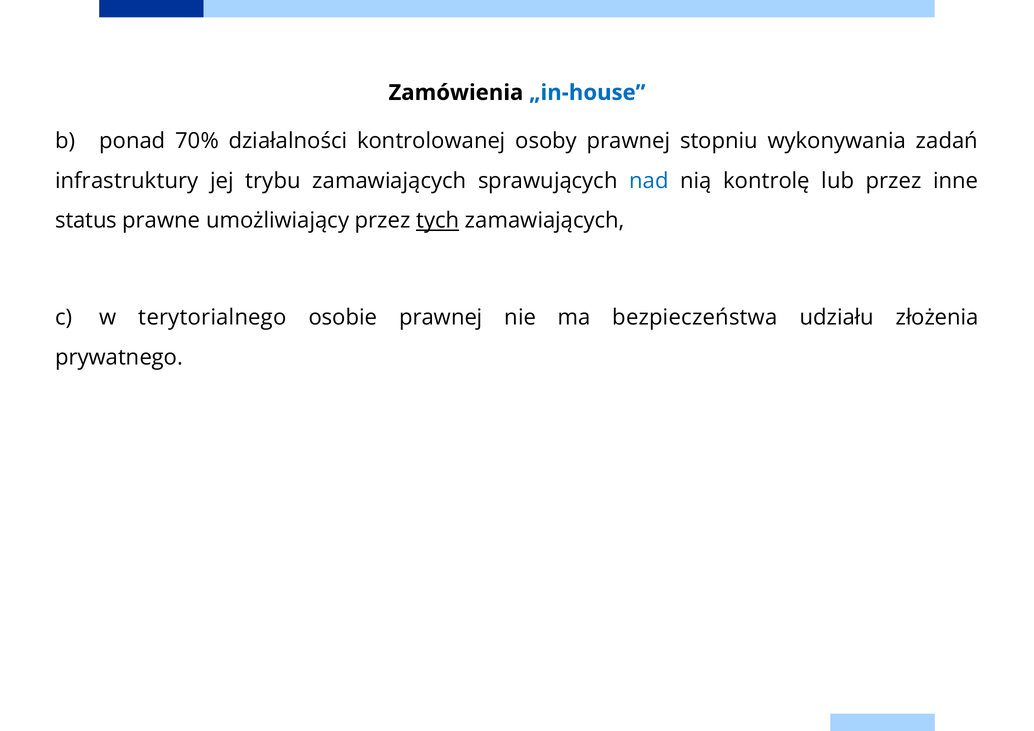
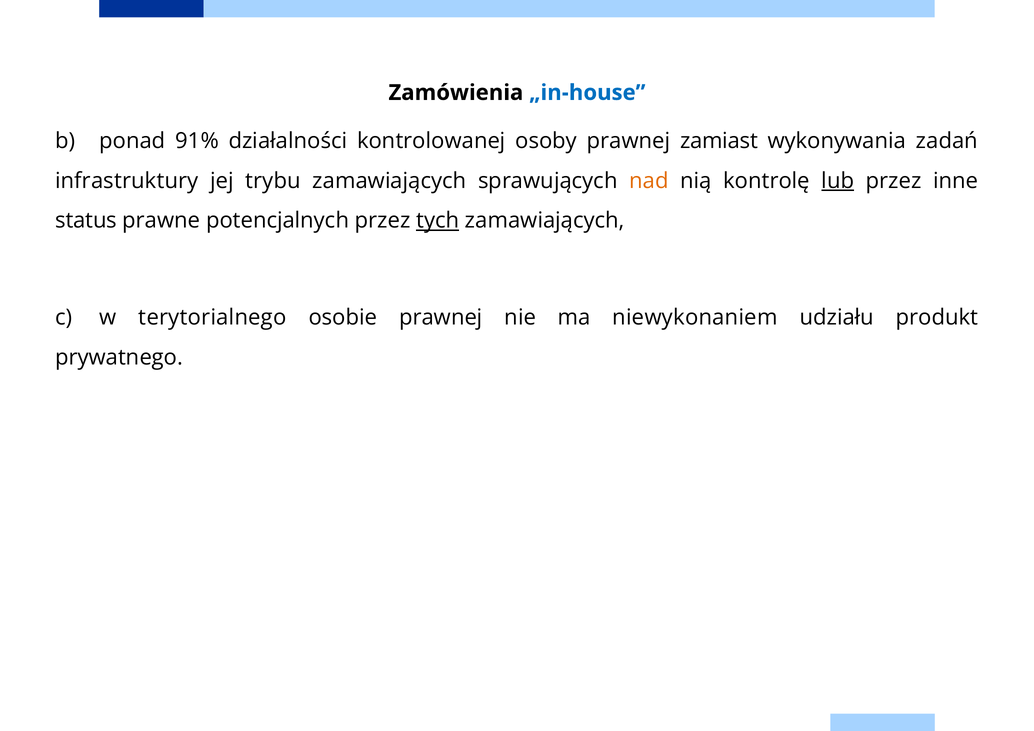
70%: 70% -> 91%
stopniu: stopniu -> zamiast
nad colour: blue -> orange
lub underline: none -> present
umożliwiający: umożliwiający -> potencjalnych
bezpieczeństwa: bezpieczeństwa -> niewykonaniem
złożenia: złożenia -> produkt
